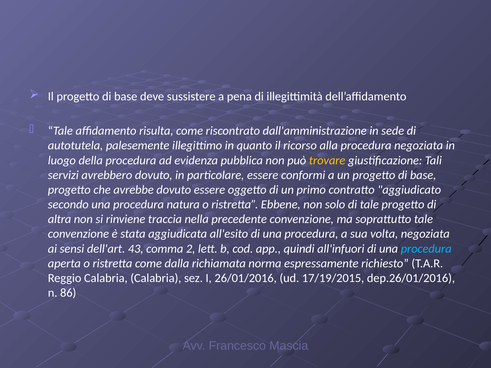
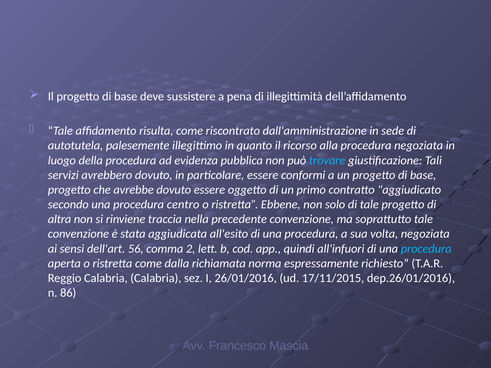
trovare colour: yellow -> light blue
natura: natura -> centro
43: 43 -> 56
17/19/2015: 17/19/2015 -> 17/11/2015
